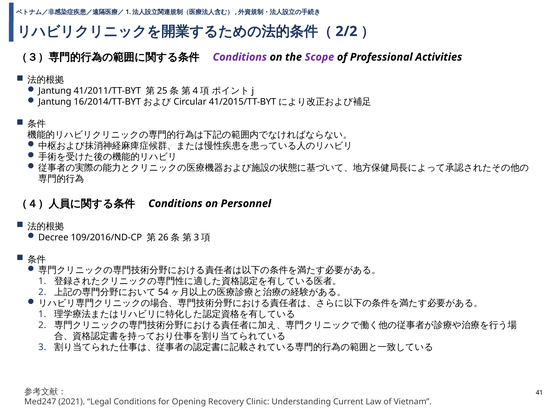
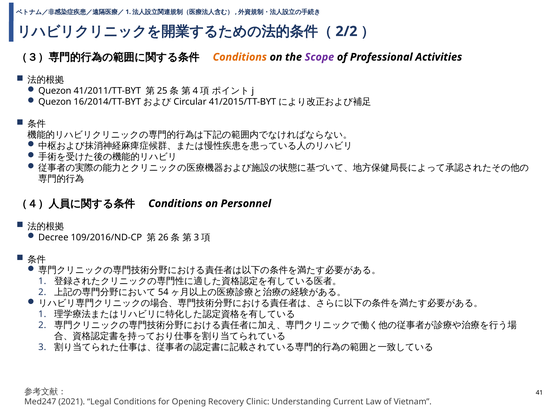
Conditions at (240, 57) colour: purple -> orange
Jantung at (55, 91): Jantung -> Quezon
Jantung at (55, 102): Jantung -> Quezon
